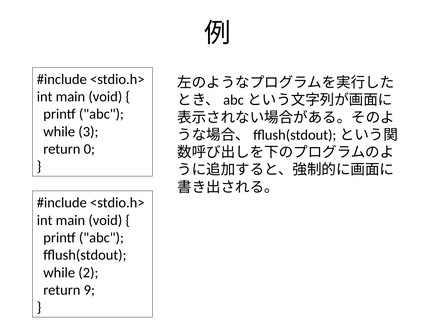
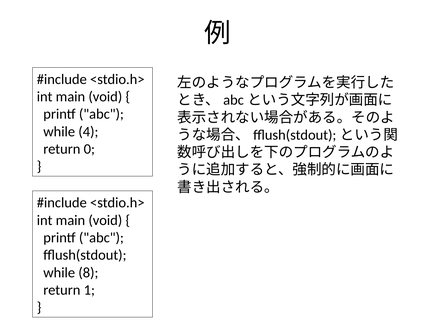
3: 3 -> 4
2: 2 -> 8
9: 9 -> 1
